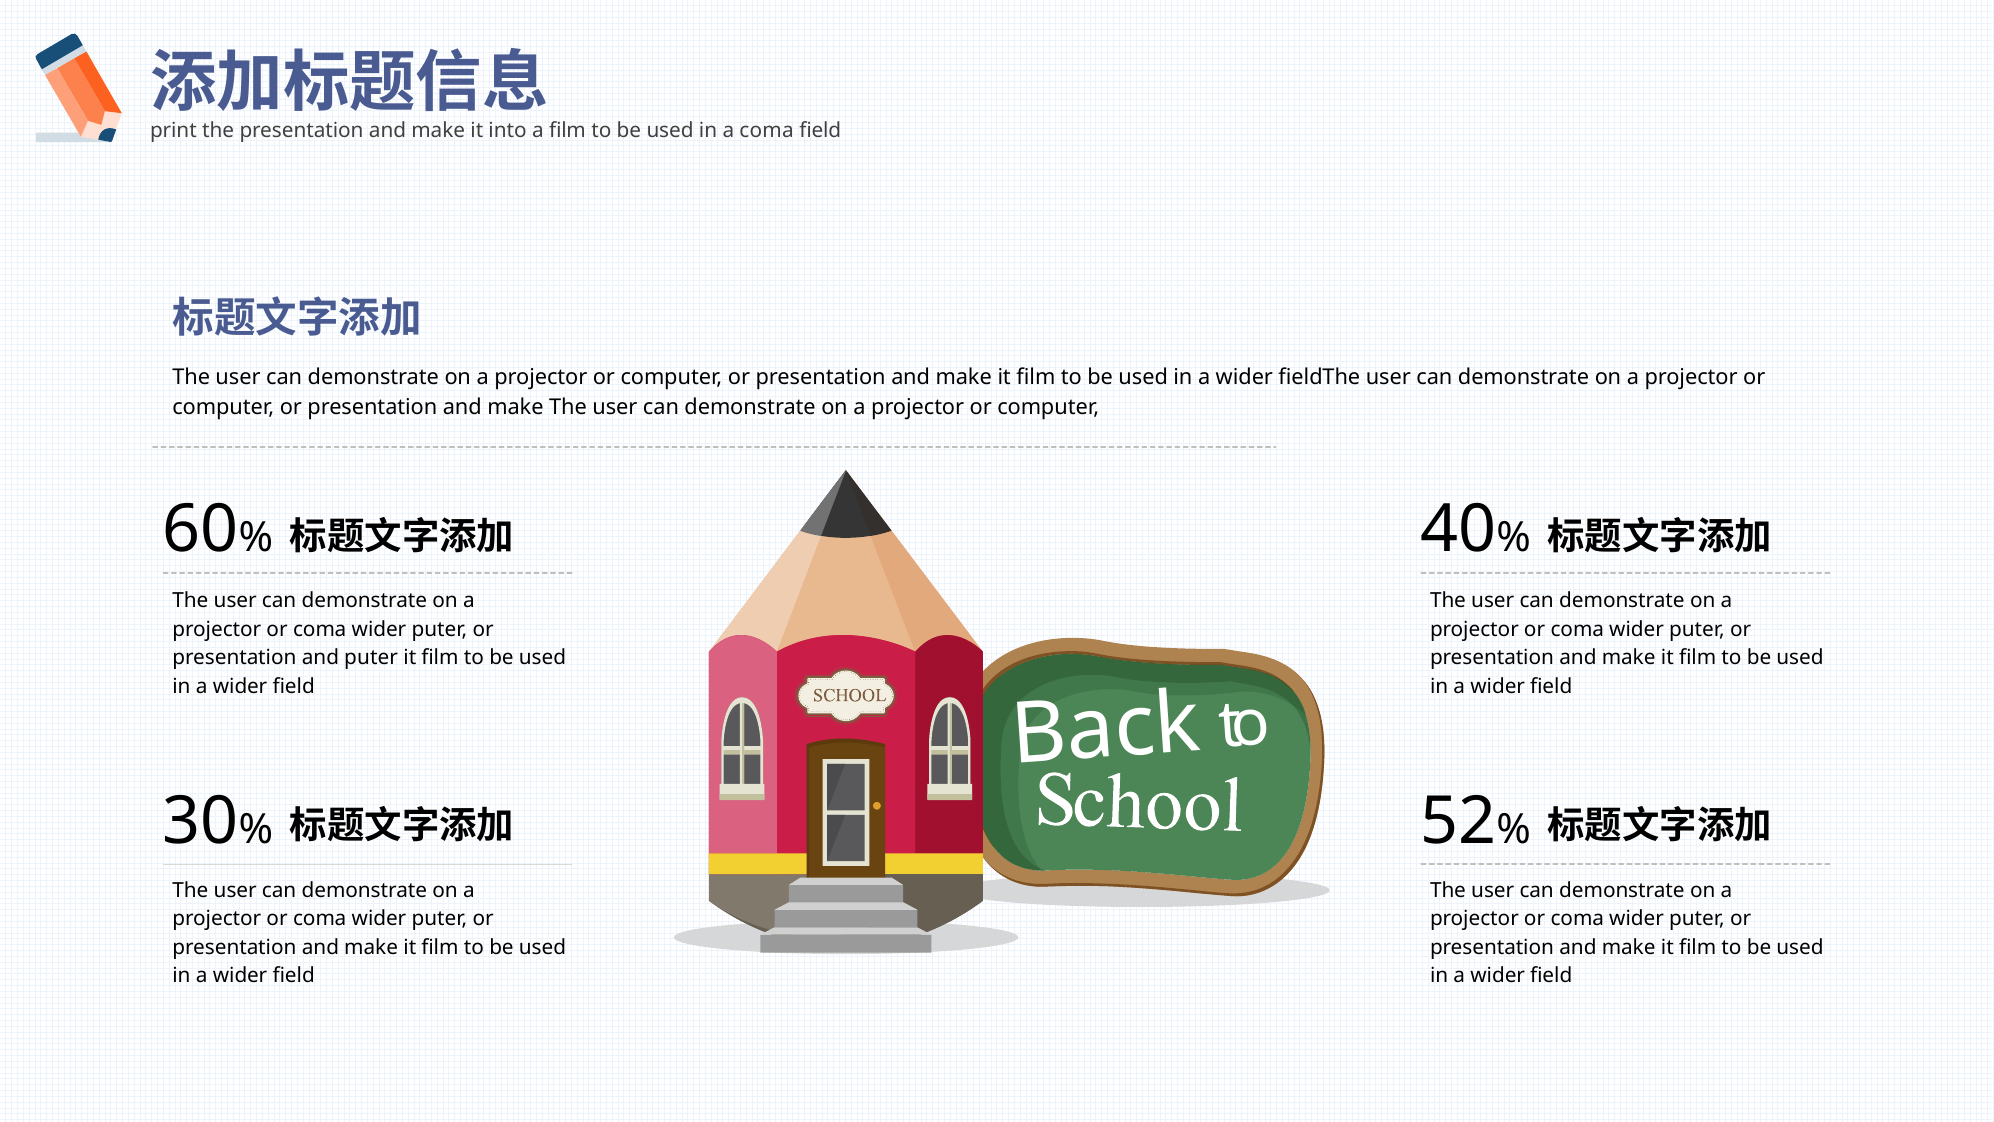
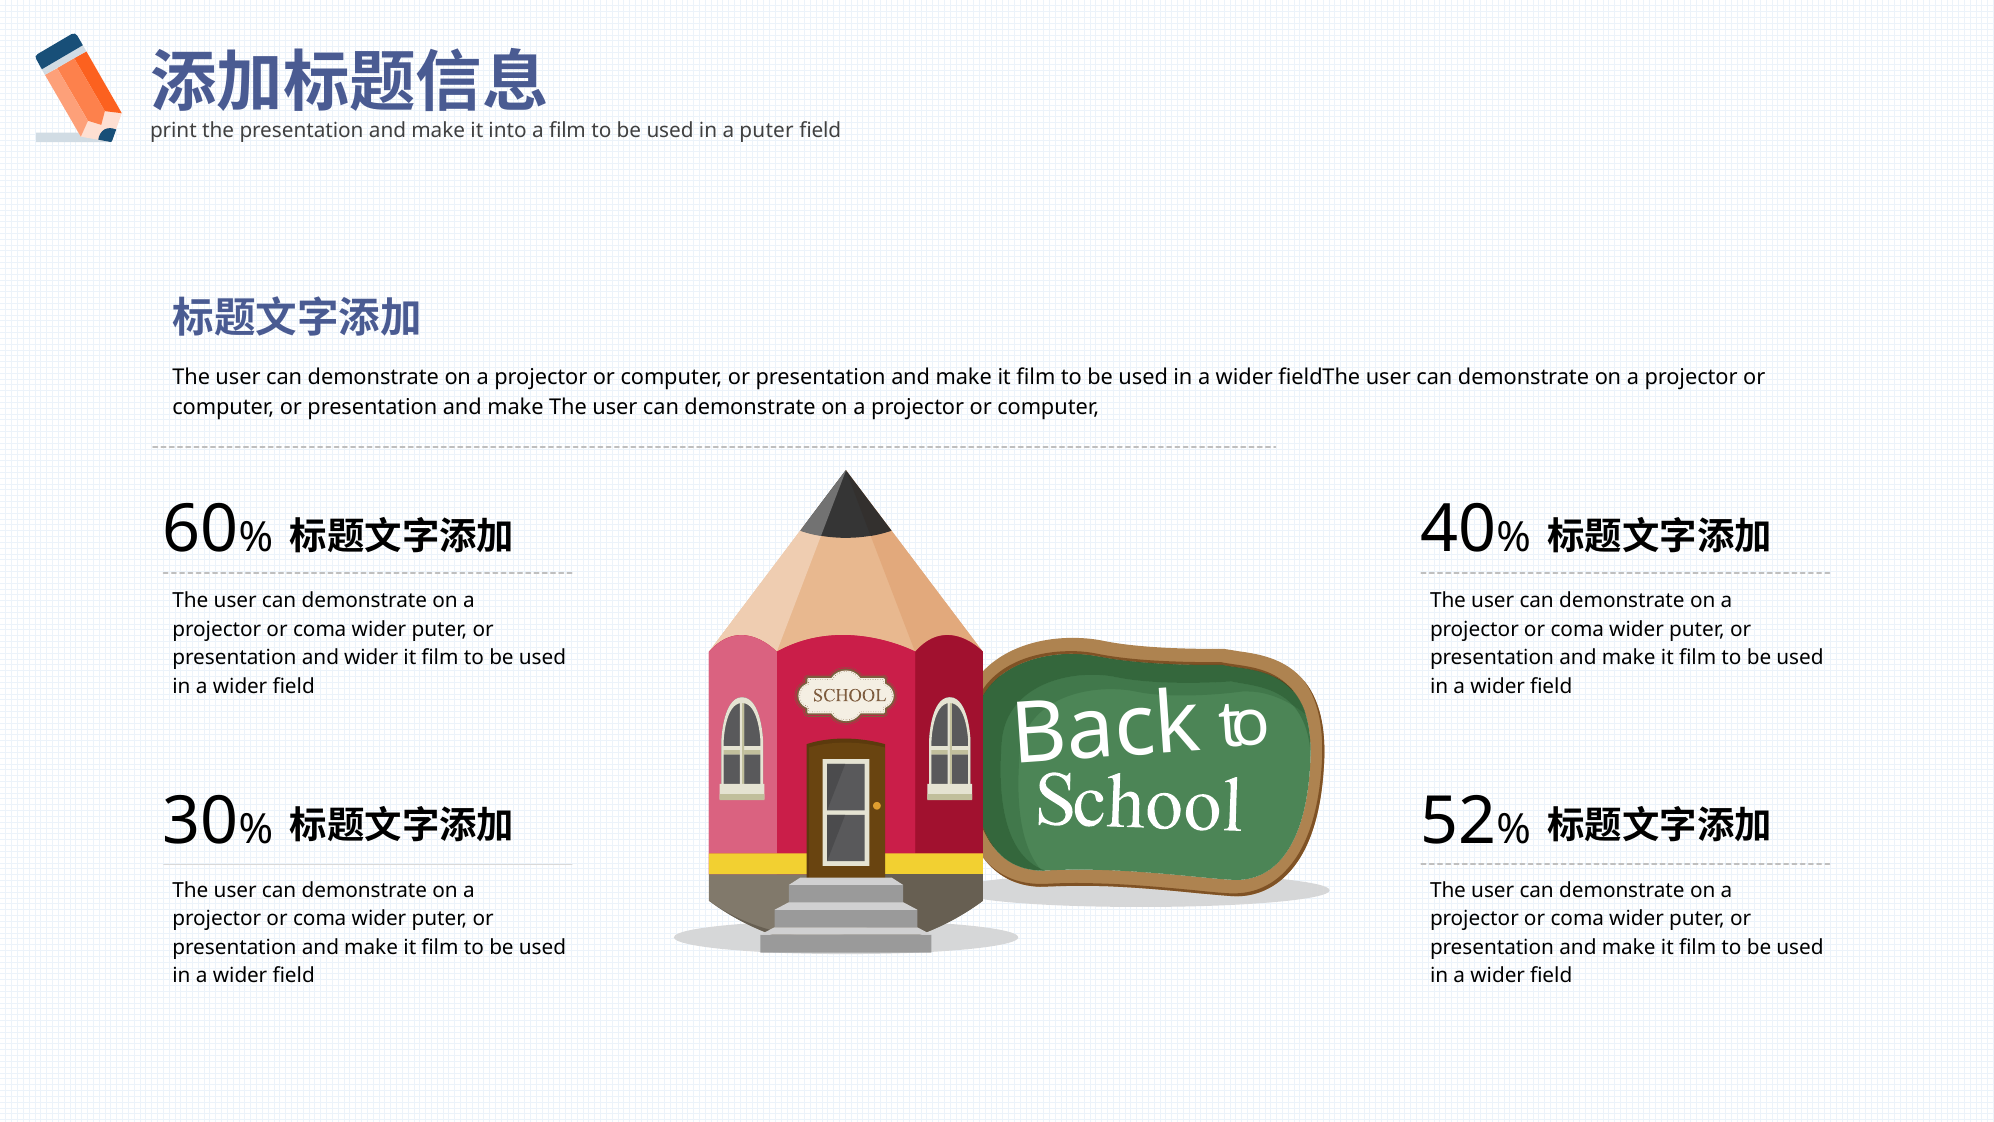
a coma: coma -> puter
and puter: puter -> wider
